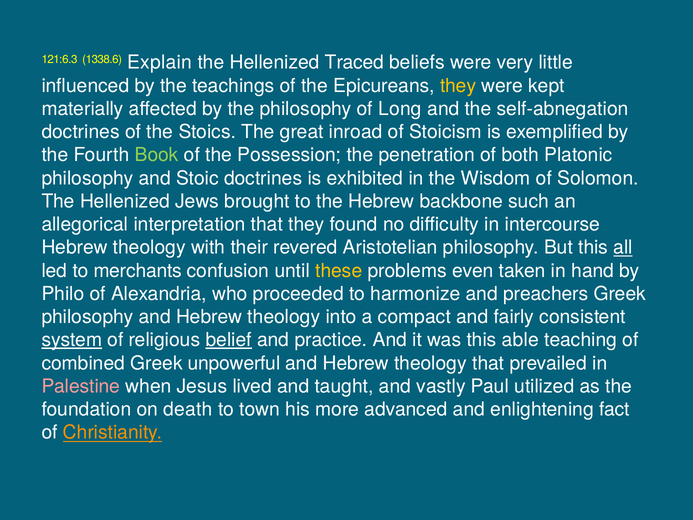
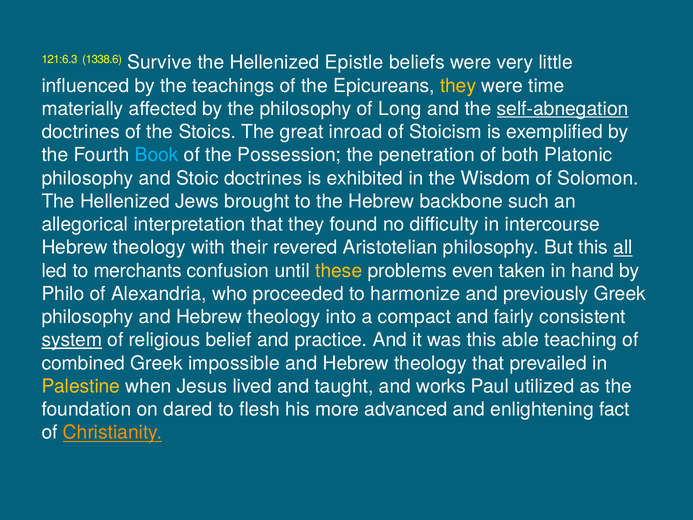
Explain: Explain -> Survive
Traced: Traced -> Epistle
kept: kept -> time
self-abnegation underline: none -> present
Book colour: light green -> light blue
preachers: preachers -> previously
belief underline: present -> none
unpowerful: unpowerful -> impossible
Palestine colour: pink -> yellow
vastly: vastly -> works
death: death -> dared
town: town -> flesh
